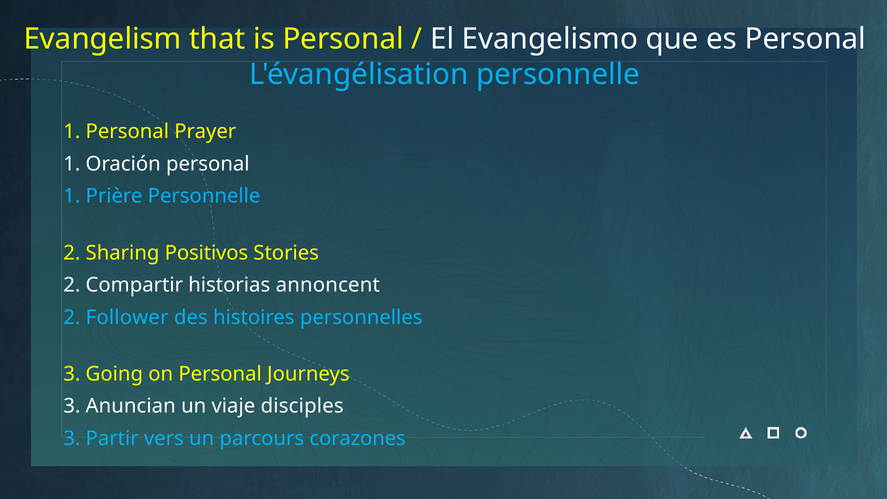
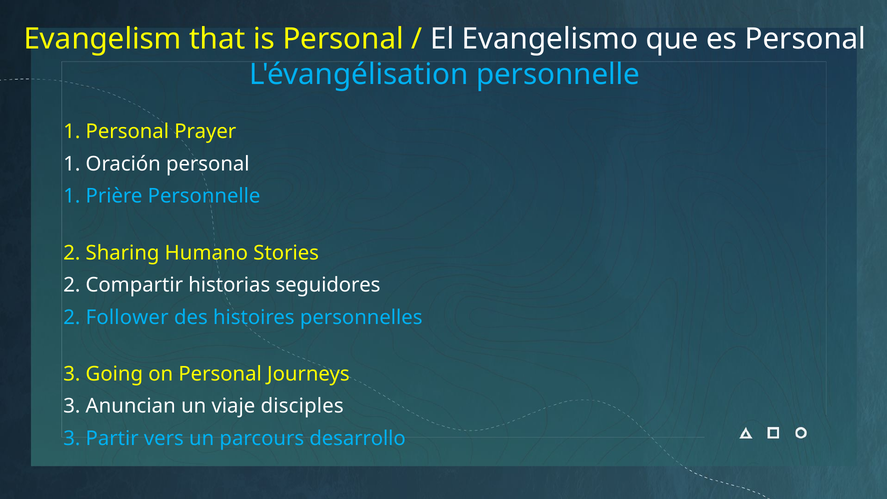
Positivos: Positivos -> Humano
annoncent: annoncent -> seguidores
corazones: corazones -> desarrollo
